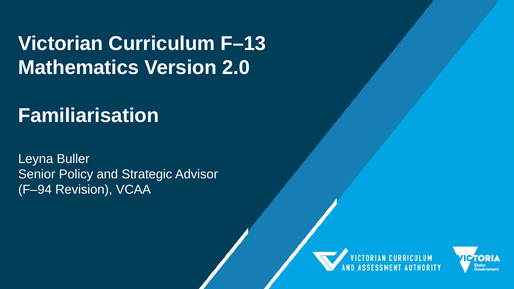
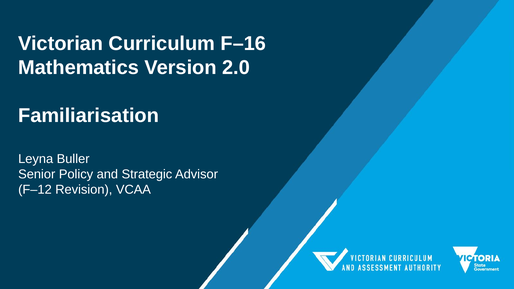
F–13: F–13 -> F–16
F–94: F–94 -> F–12
